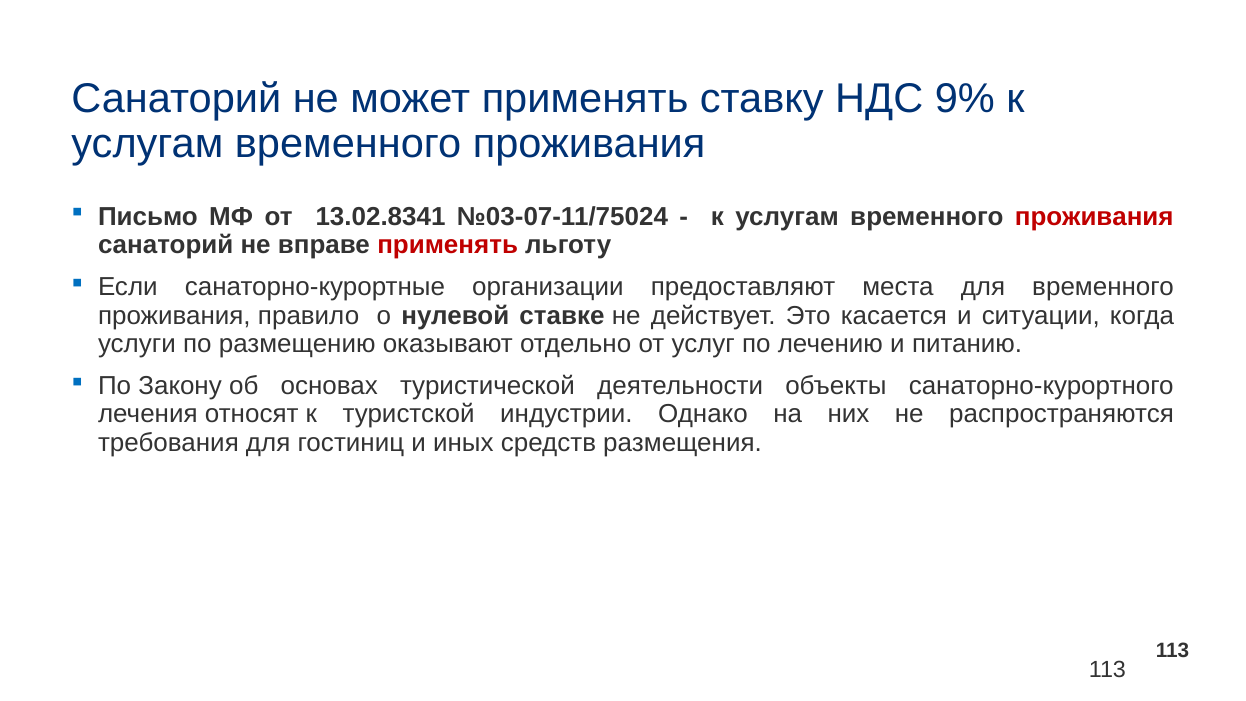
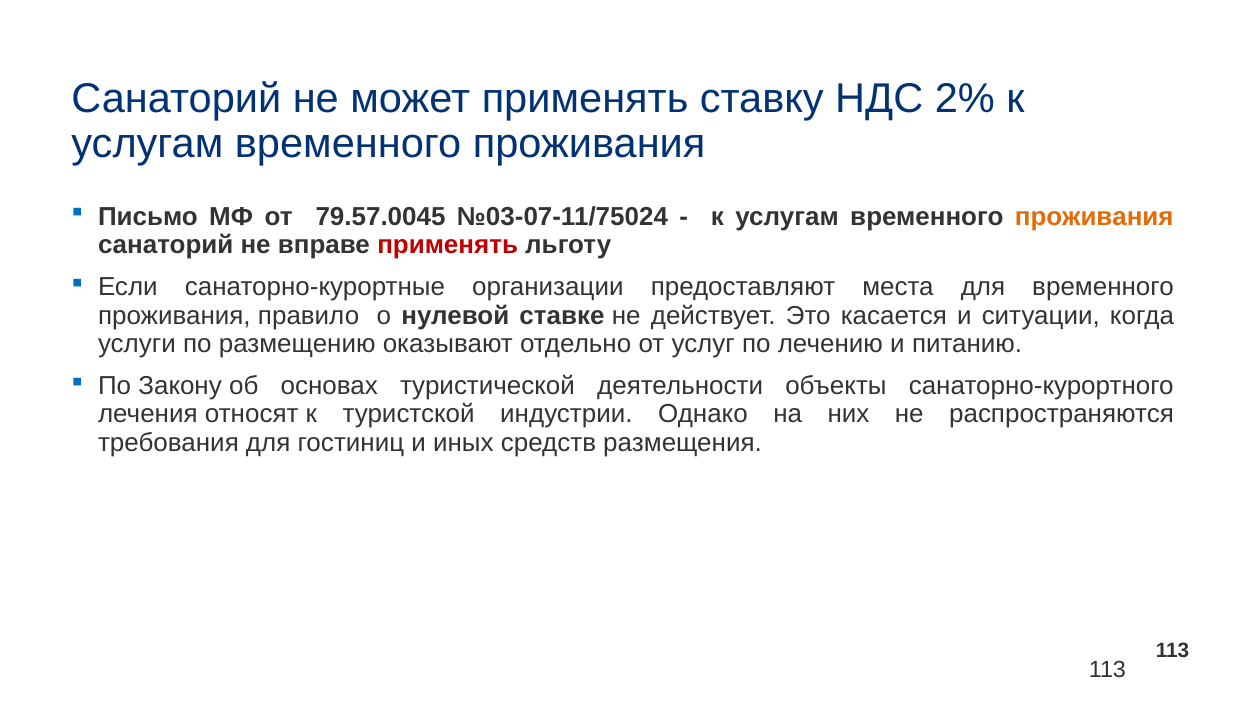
9%: 9% -> 2%
13.02.8341: 13.02.8341 -> 79.57.0045
проживания at (1094, 216) colour: red -> orange
